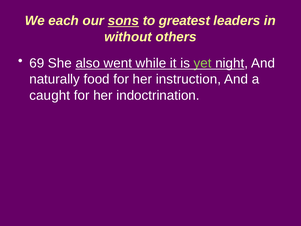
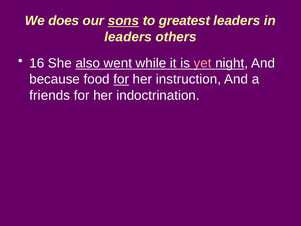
each: each -> does
without at (128, 37): without -> leaders
69: 69 -> 16
yet colour: light green -> pink
naturally: naturally -> because
for at (121, 79) underline: none -> present
caught: caught -> friends
